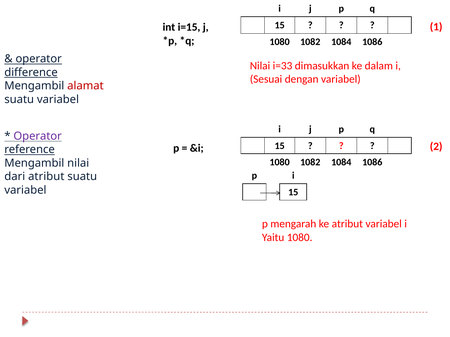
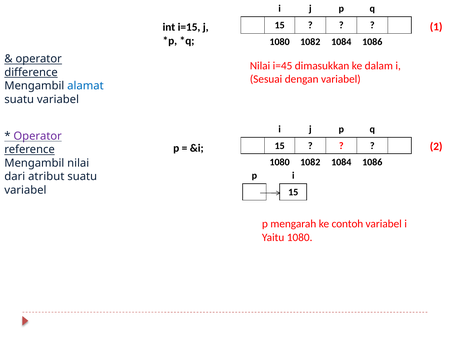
i=33: i=33 -> i=45
alamat colour: red -> blue
ke atribut: atribut -> contoh
